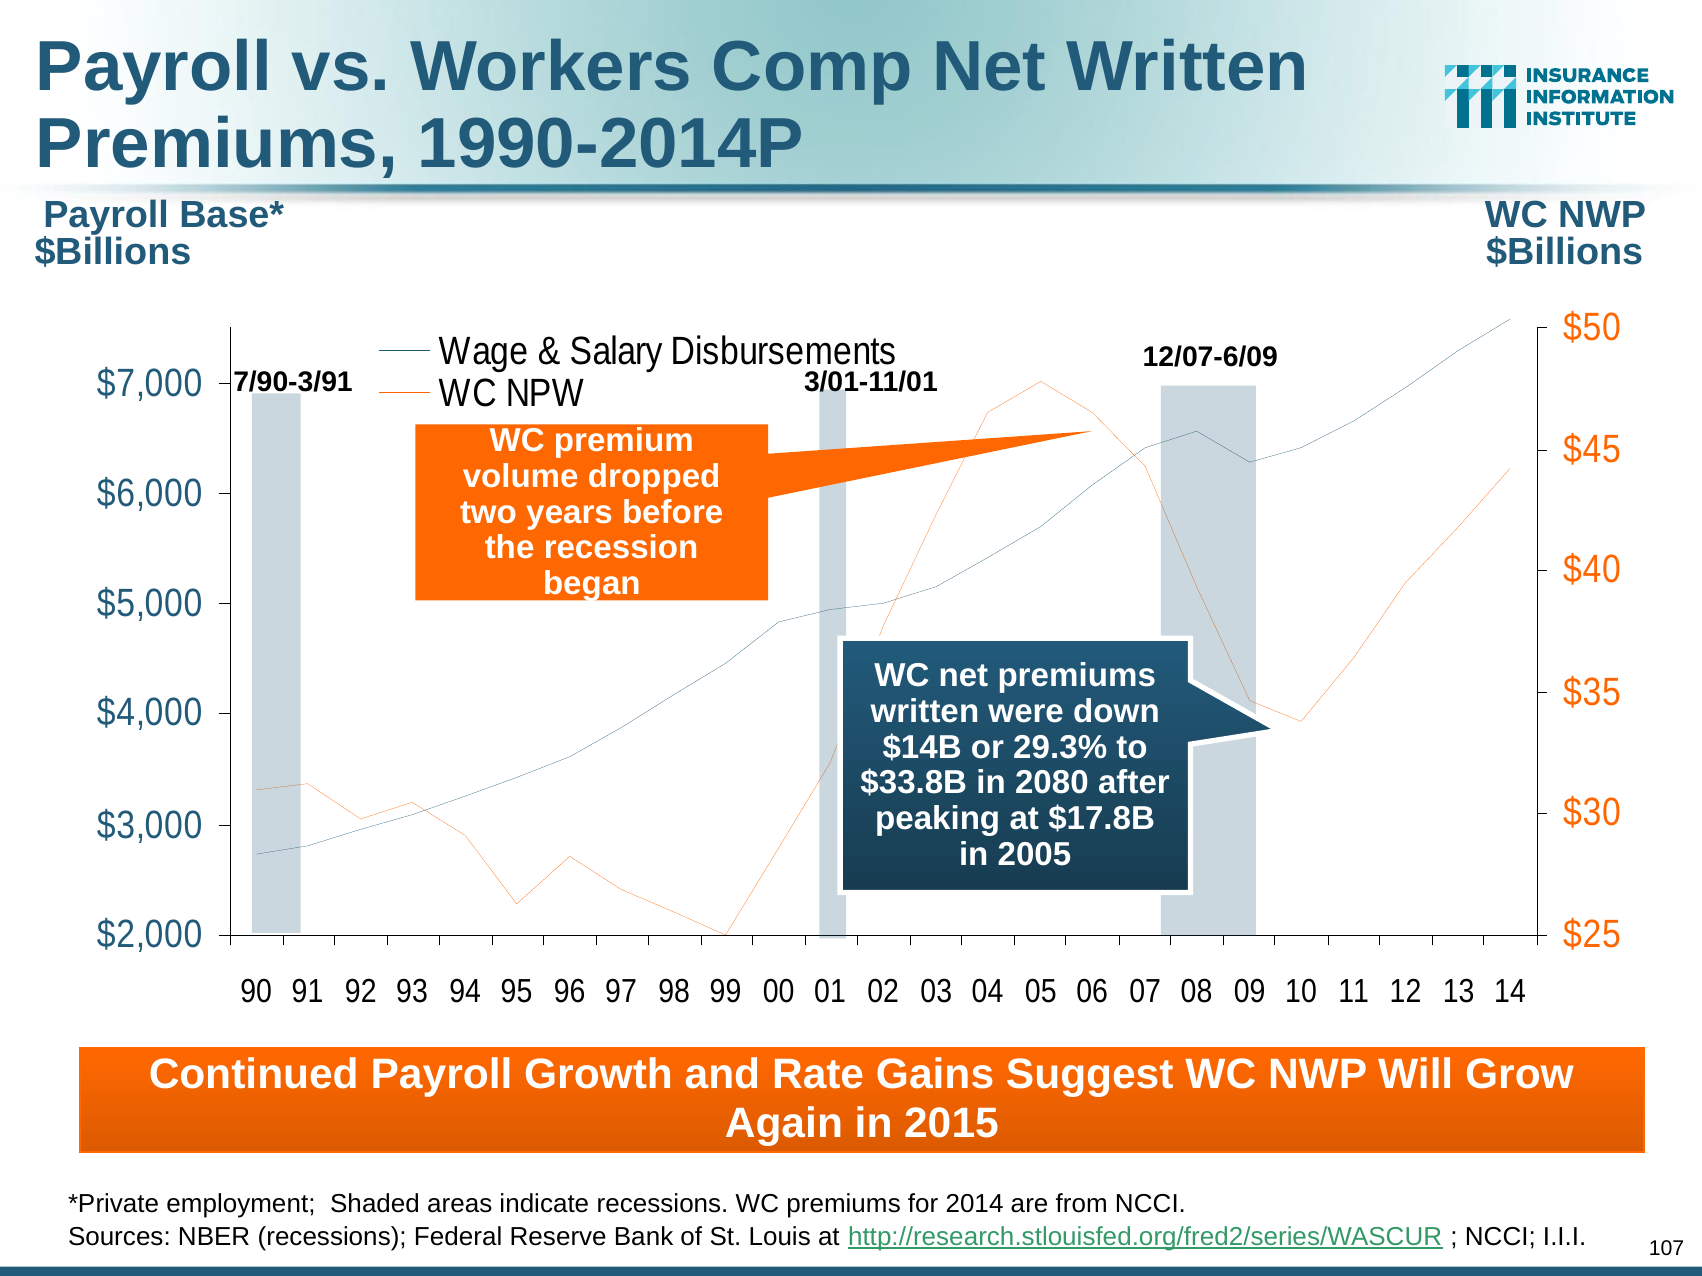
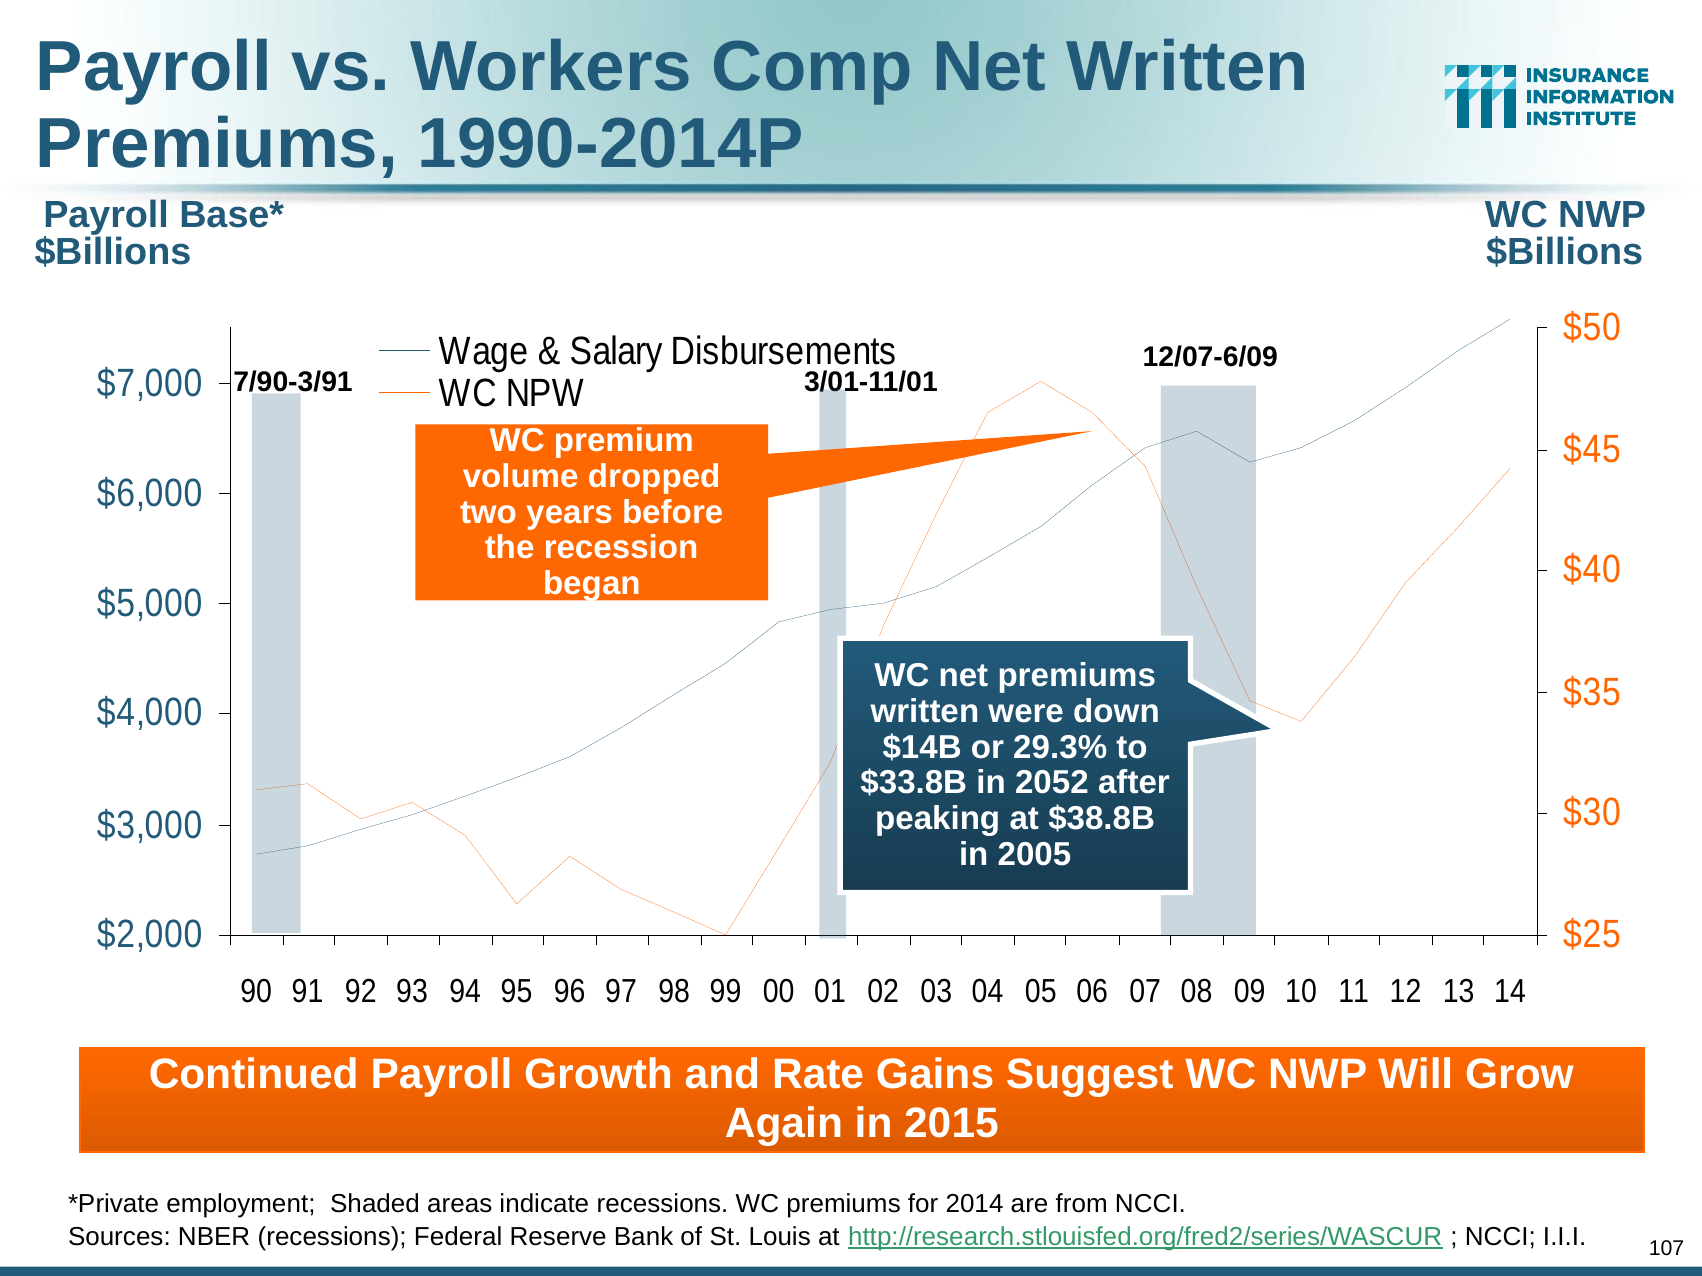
2080: 2080 -> 2052
$17.8B: $17.8B -> $38.8B
